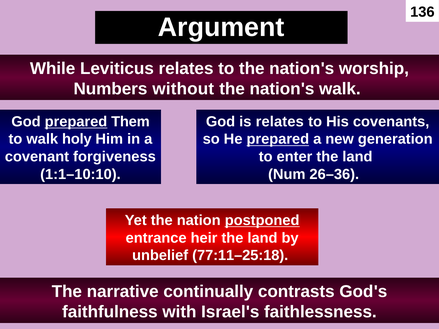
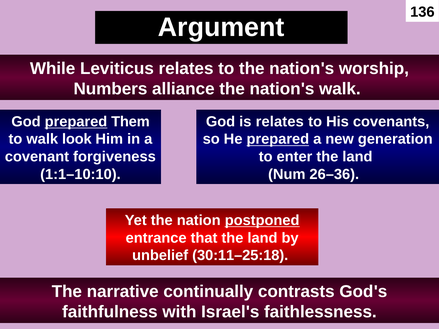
without: without -> alliance
holy: holy -> look
heir: heir -> that
77:11–25:18: 77:11–25:18 -> 30:11–25:18
